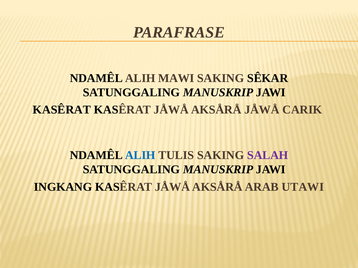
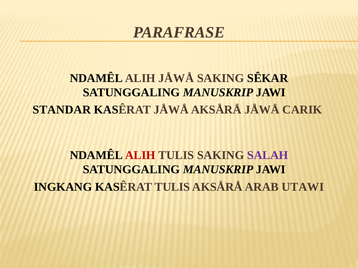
ALIH MAWI: MAWI -> JÅWÅ
KASÊRAT at (62, 110): KASÊRAT -> STANDAR
ALIH at (140, 156) colour: blue -> red
INGKANG KASÊRAT JÅWÅ: JÅWÅ -> TULIS
